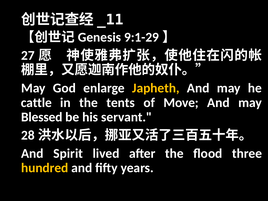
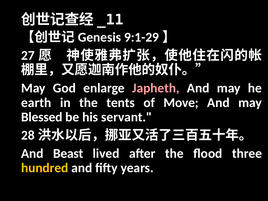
Japheth colour: yellow -> pink
cattle: cattle -> earth
Spirit: Spirit -> Beast
